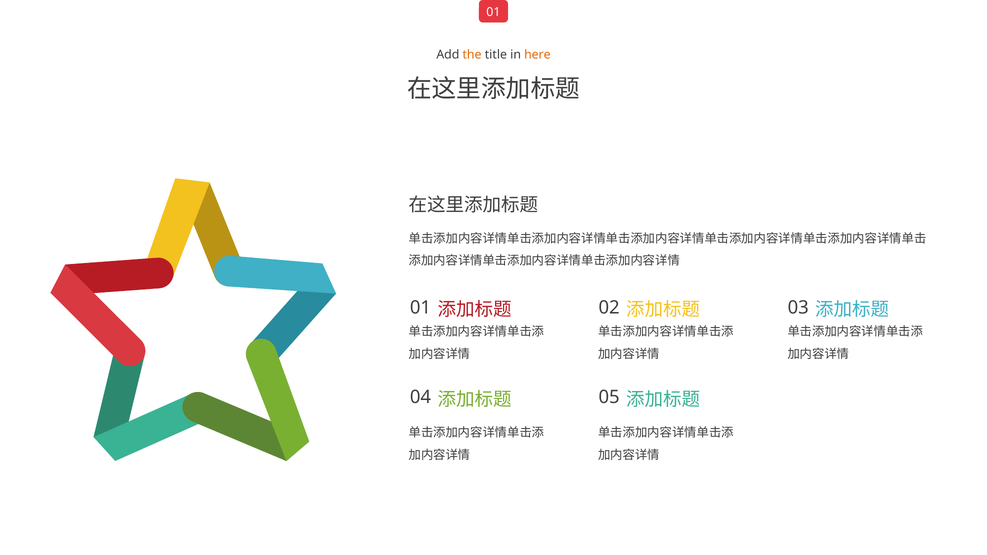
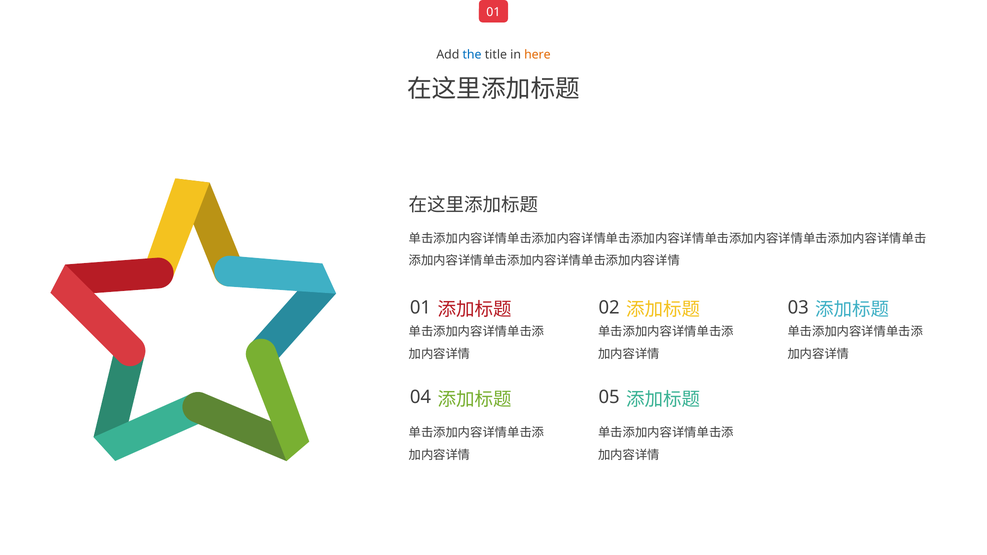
the colour: orange -> blue
